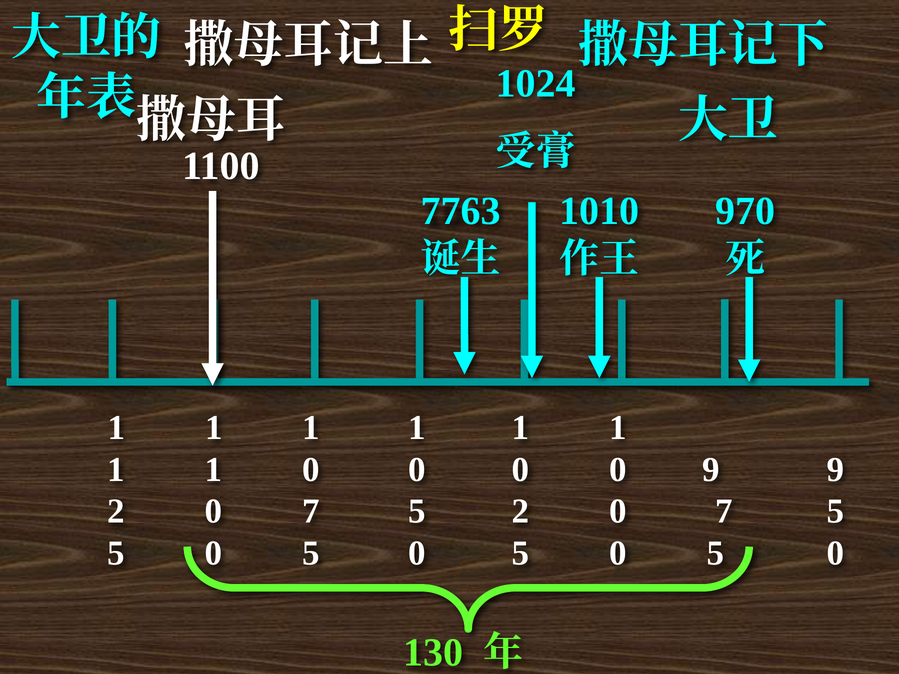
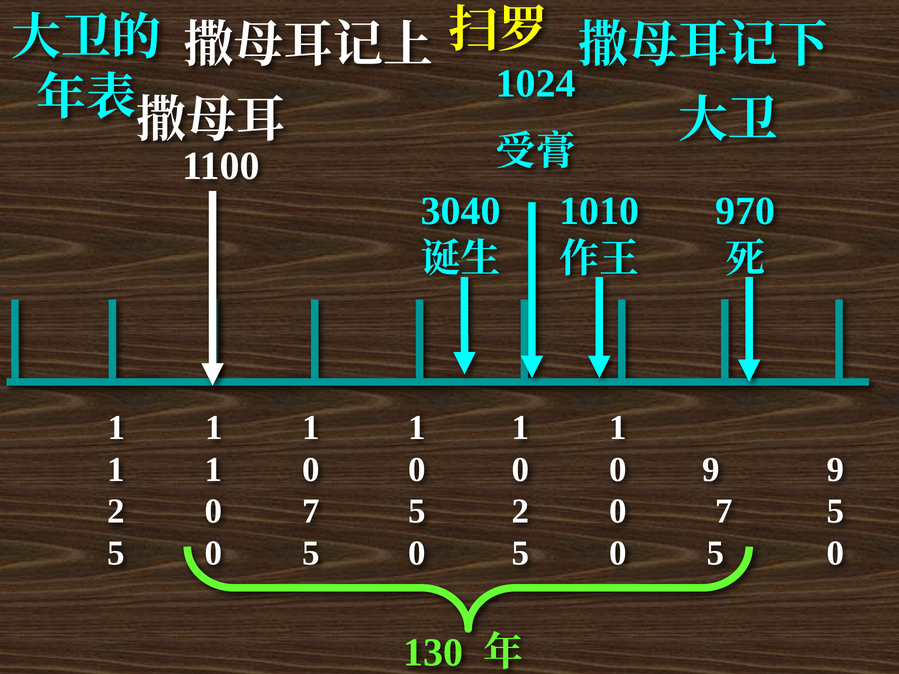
7763: 7763 -> 3040
